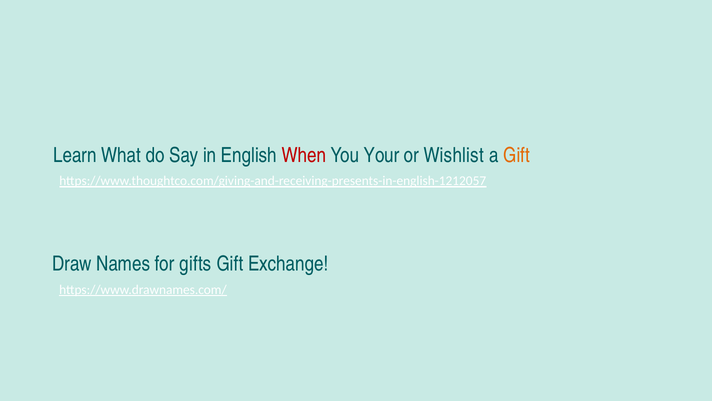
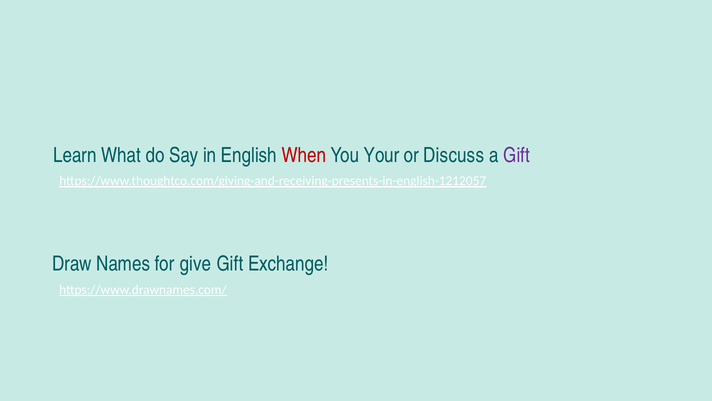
Wishlist: Wishlist -> Discuss
Gift at (517, 155) colour: orange -> purple
gifts: gifts -> give
